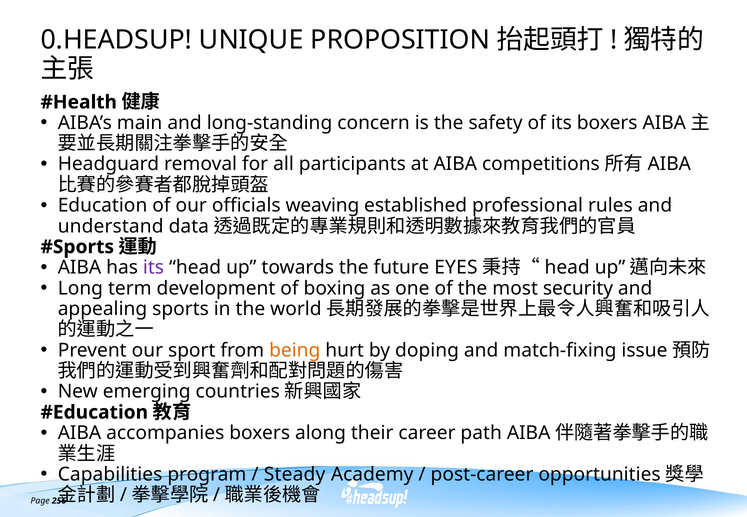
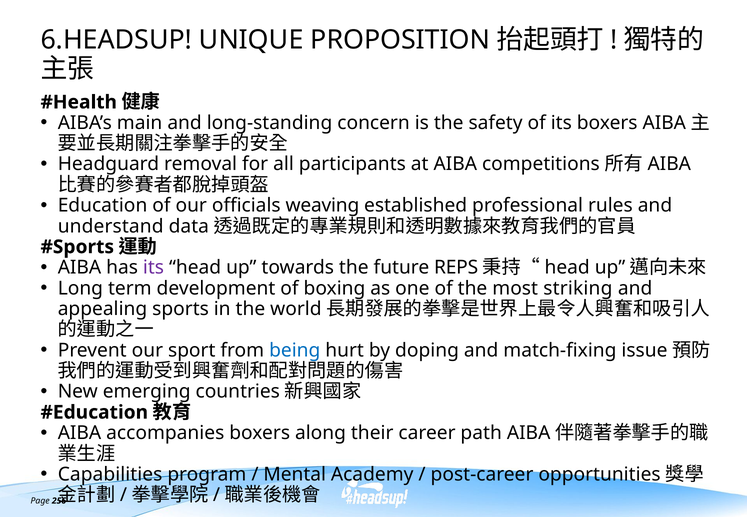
0.HEADSUP: 0.HEADSUP -> 6.HEADSUP
EYES: EYES -> REPS
security: security -> striking
being colour: orange -> blue
Steady: Steady -> Mental
